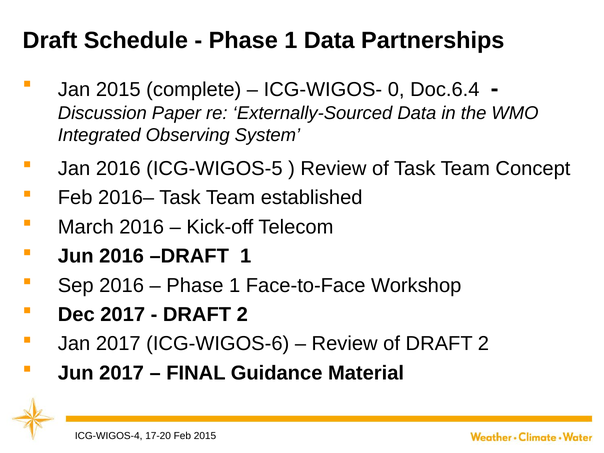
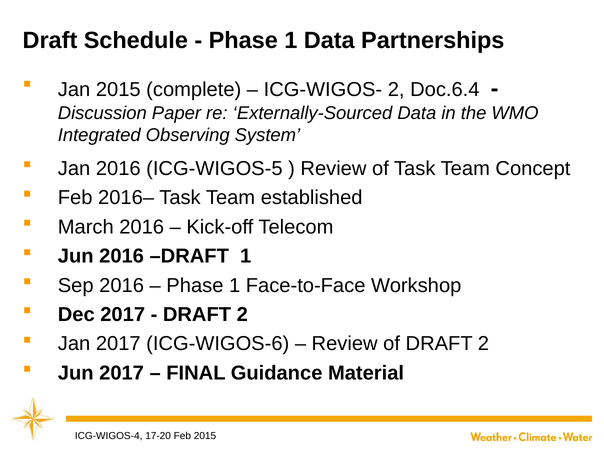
ICG-WIGOS- 0: 0 -> 2
